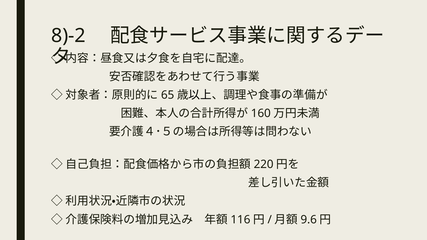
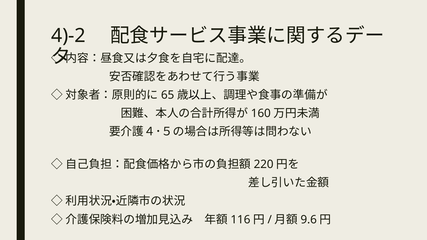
8)‐2: 8)‐2 -> 4)‐2
